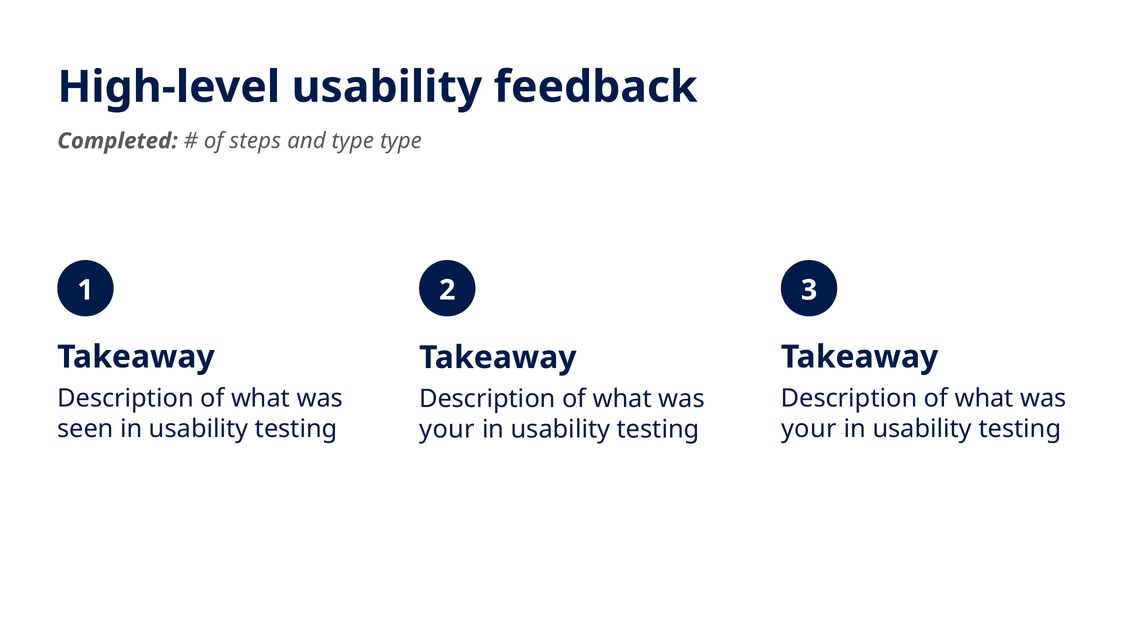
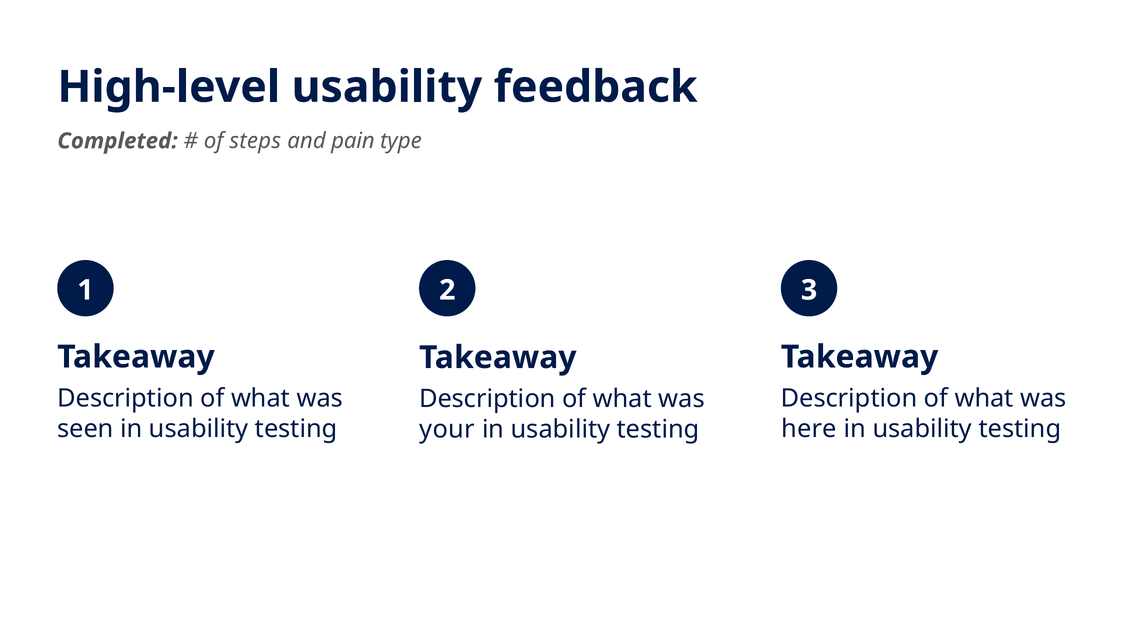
and type: type -> pain
your at (809, 429): your -> here
